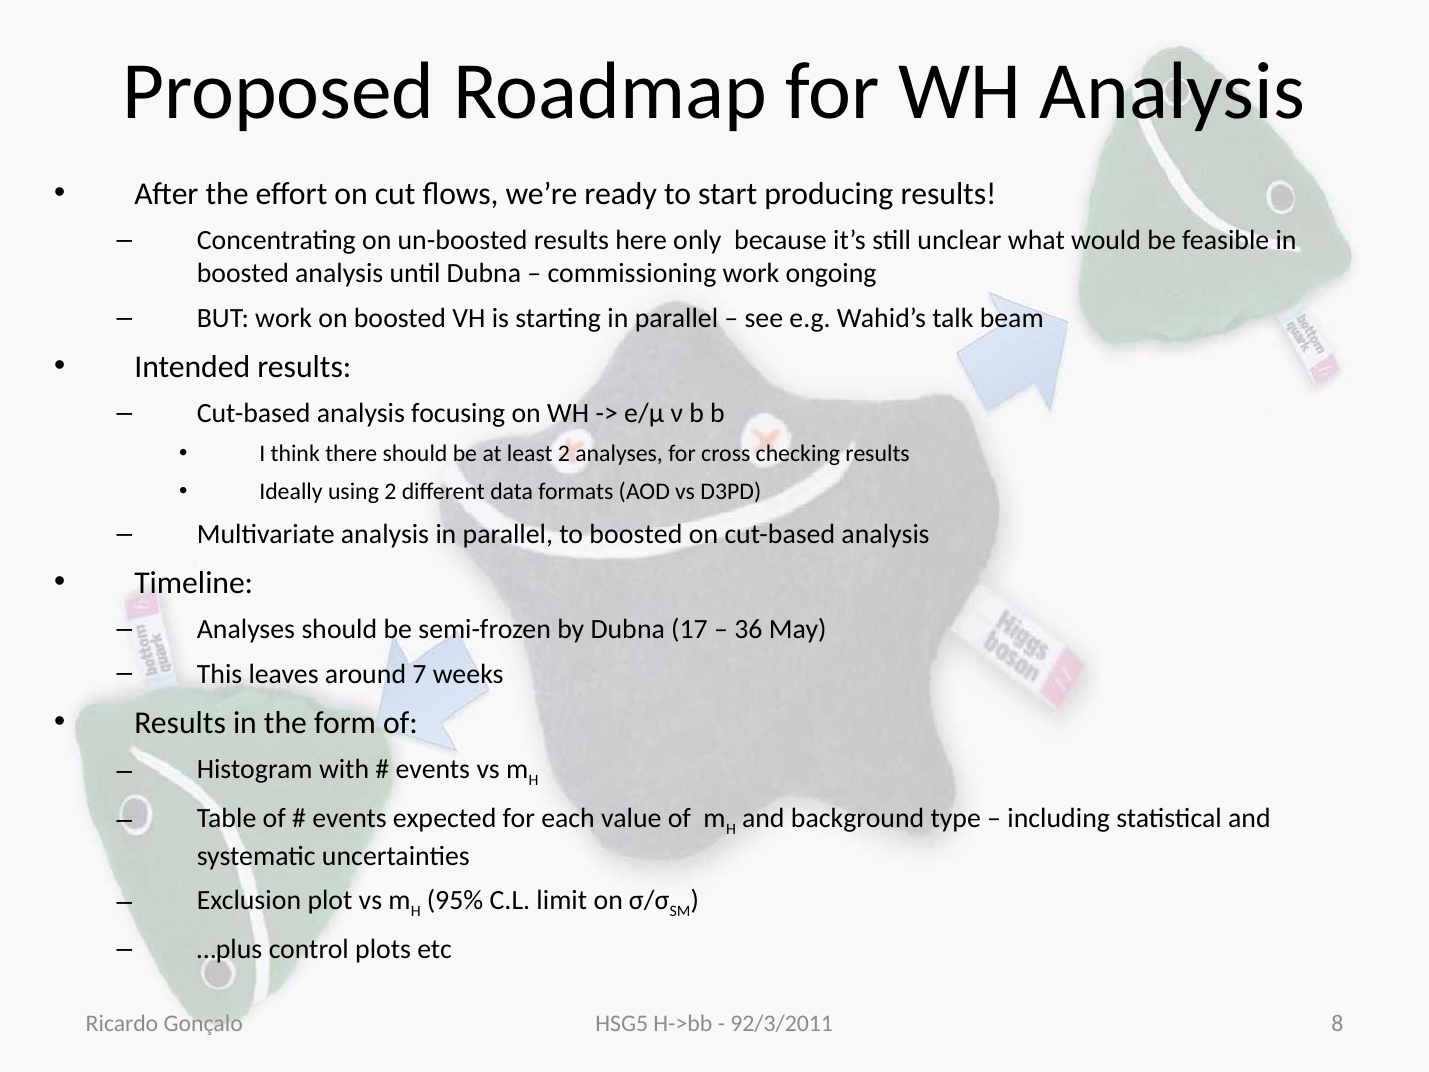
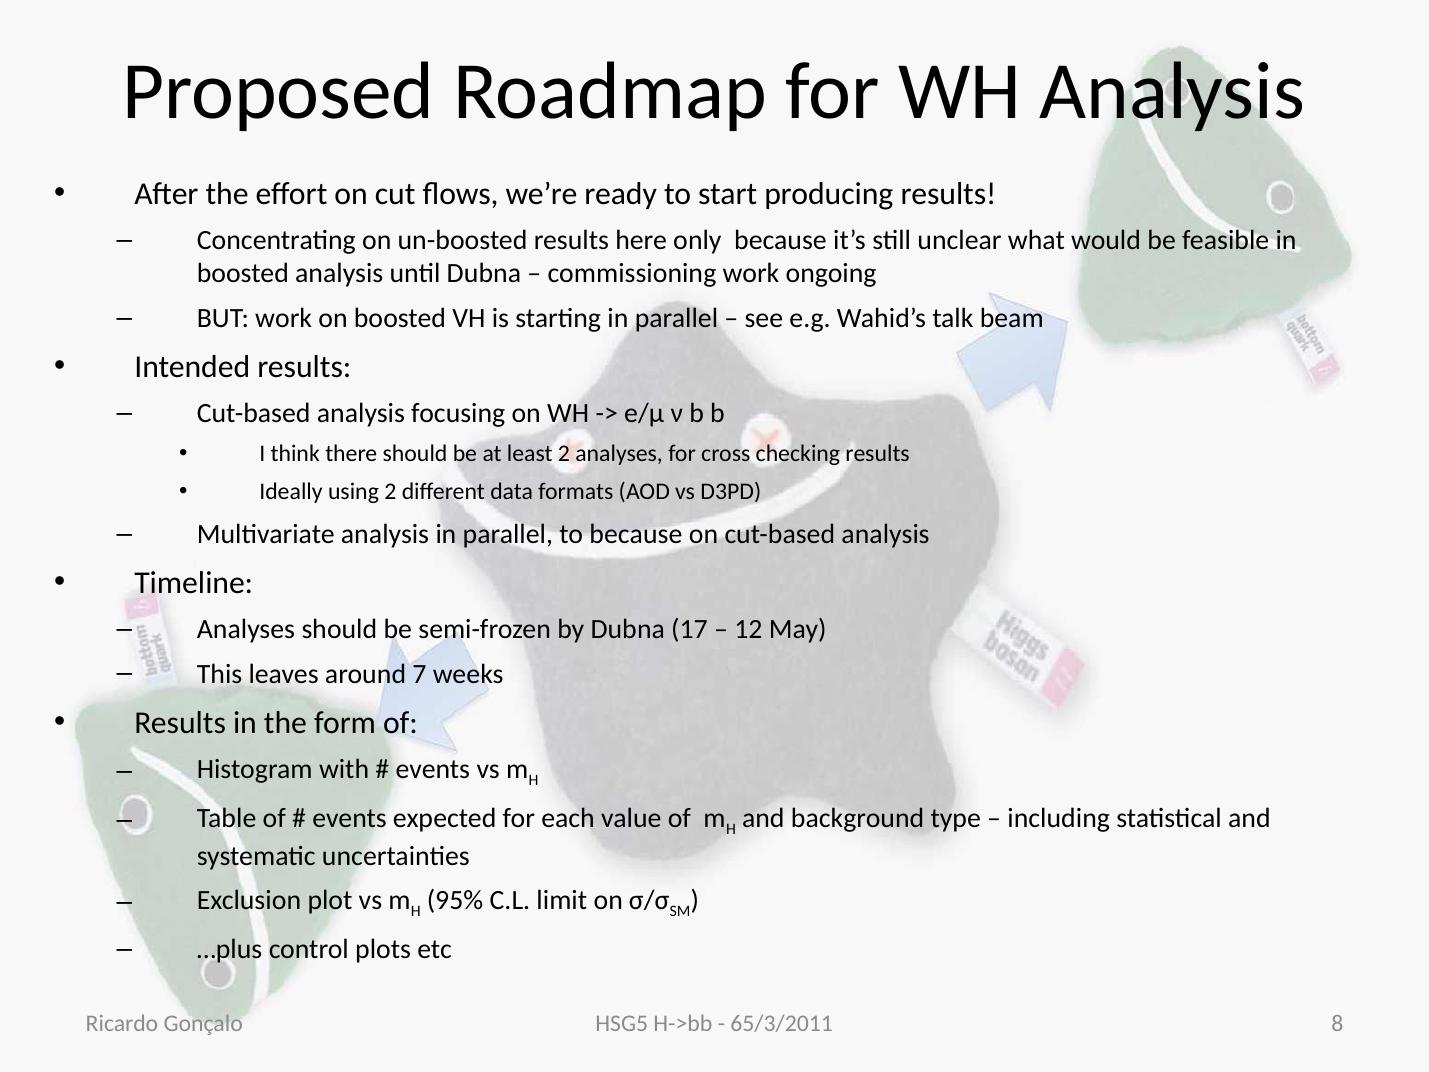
to boosted: boosted -> because
36: 36 -> 12
92/3/2011: 92/3/2011 -> 65/3/2011
